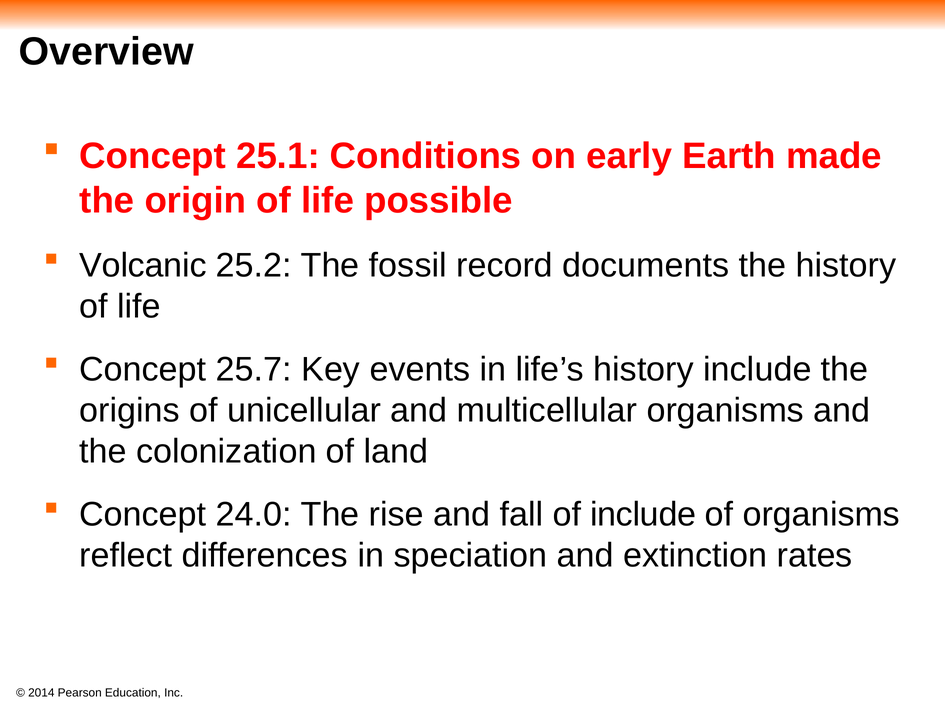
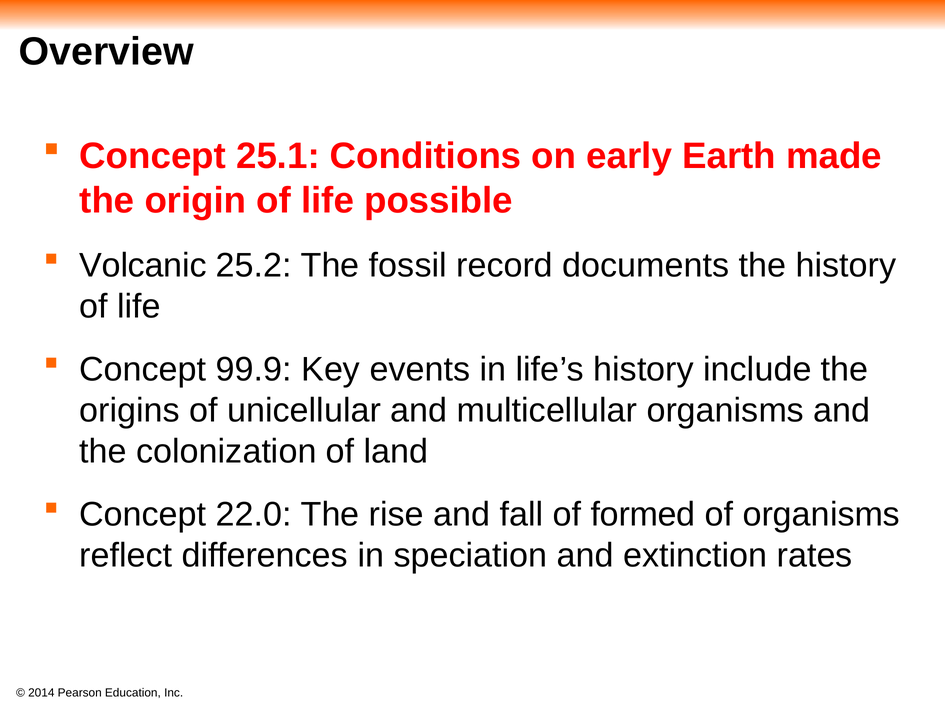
25.7: 25.7 -> 99.9
24.0: 24.0 -> 22.0
of include: include -> formed
